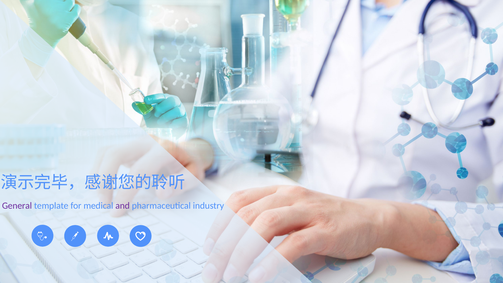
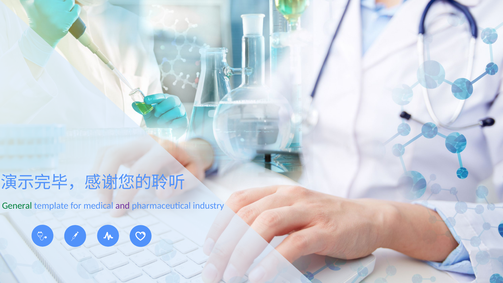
General colour: purple -> green
